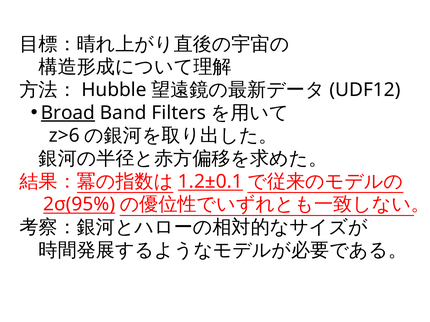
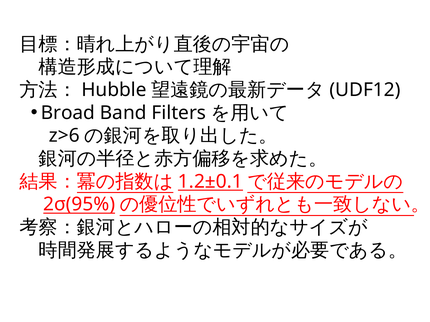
Broad underline: present -> none
